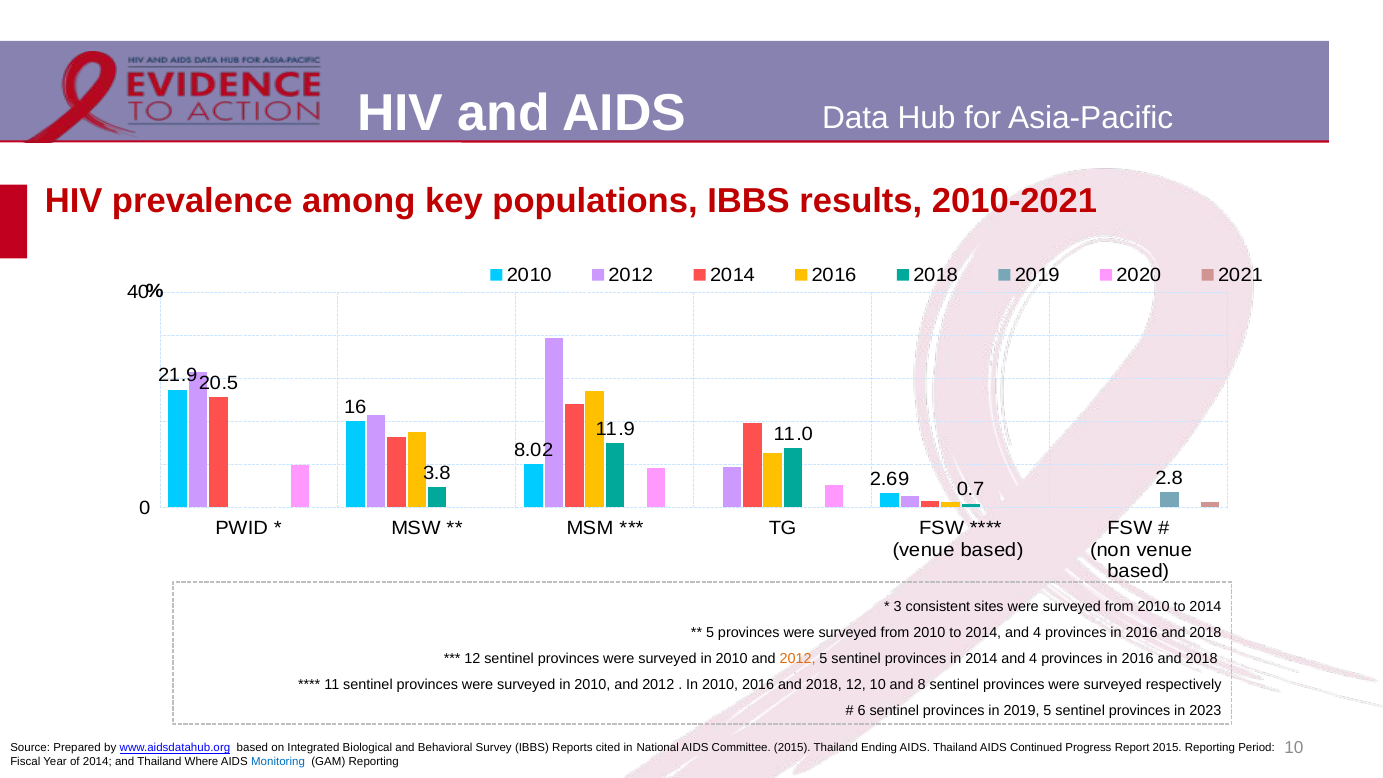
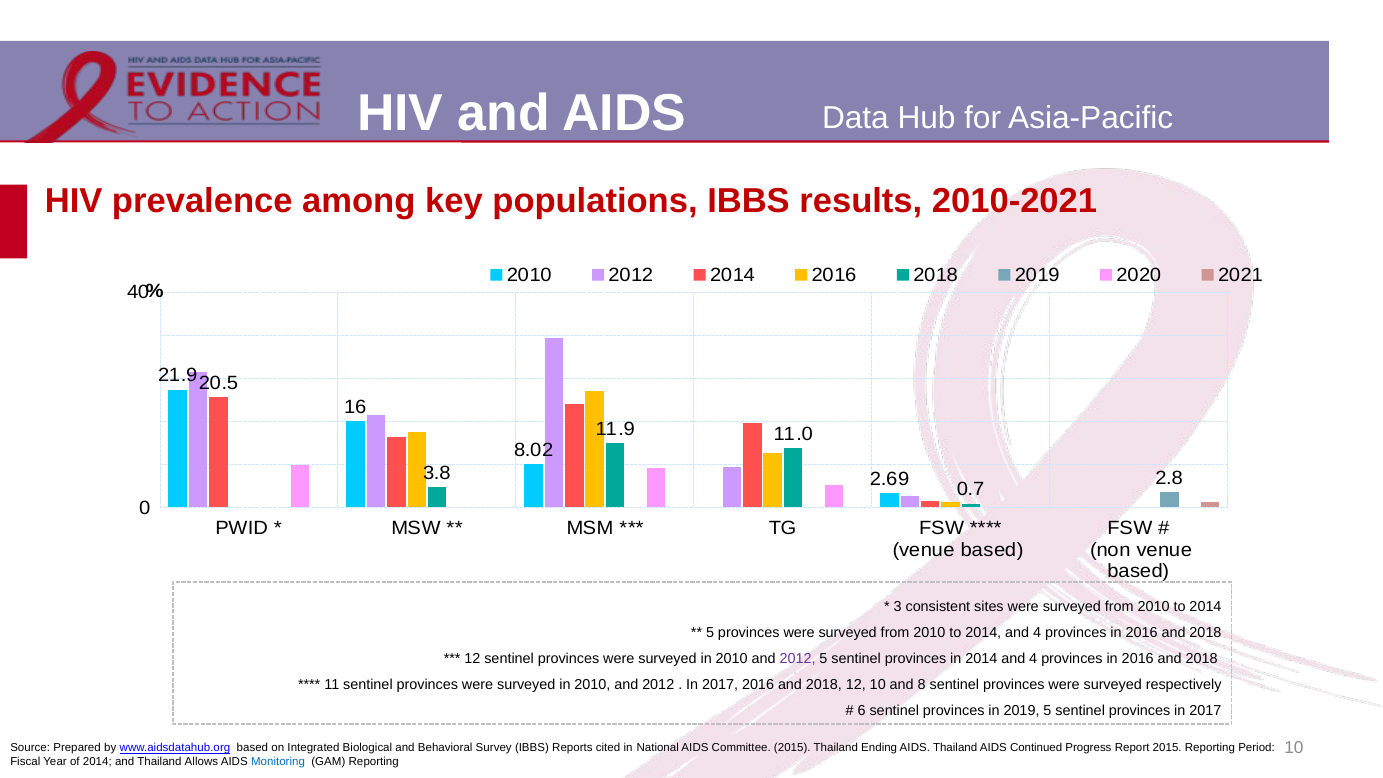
2012 at (798, 658) colour: orange -> purple
2010 at (720, 684): 2010 -> 2017
provinces in 2023: 2023 -> 2017
Where: Where -> Allows
